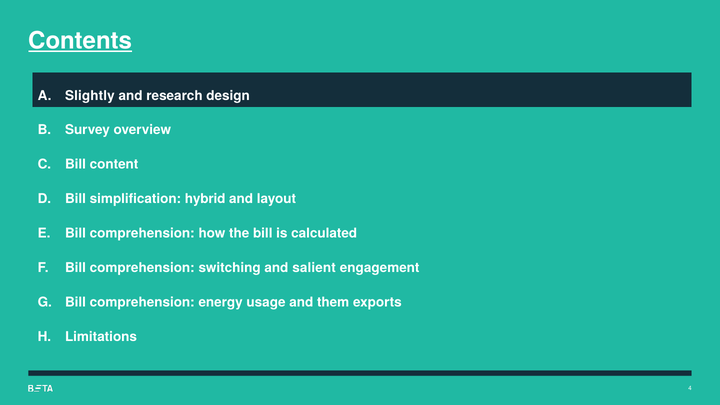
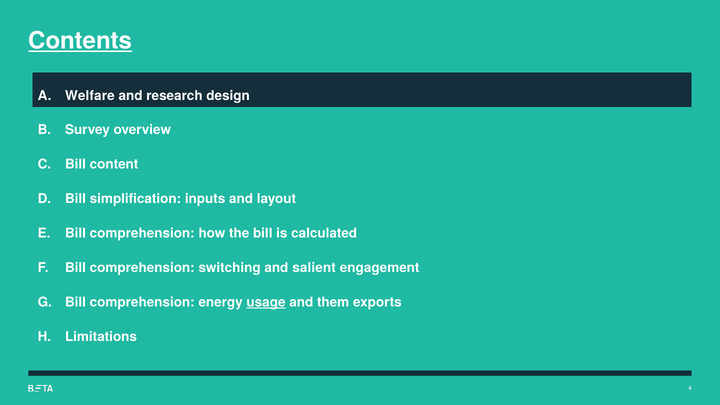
Slightly: Slightly -> Welfare
hybrid: hybrid -> inputs
usage underline: none -> present
